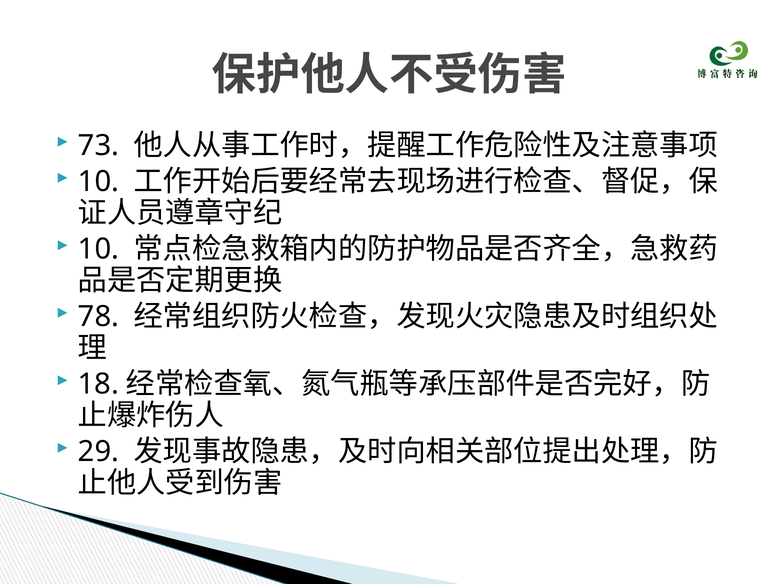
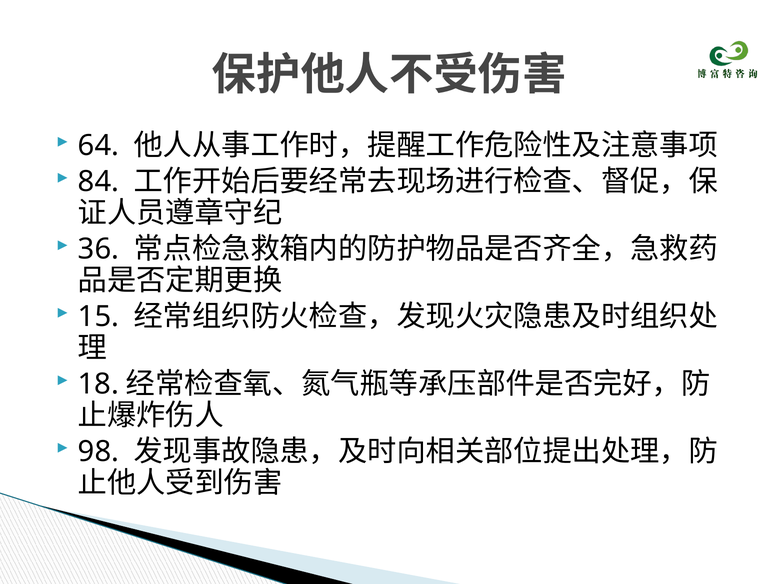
73: 73 -> 64
10 at (98, 182): 10 -> 84
10 at (98, 249): 10 -> 36
78: 78 -> 15
29: 29 -> 98
